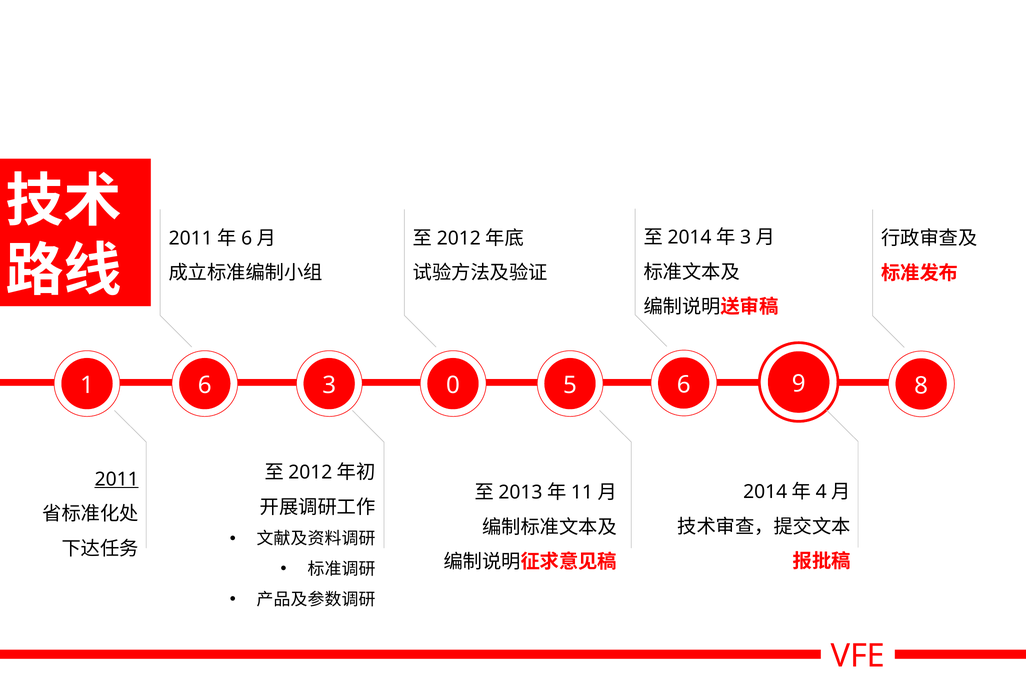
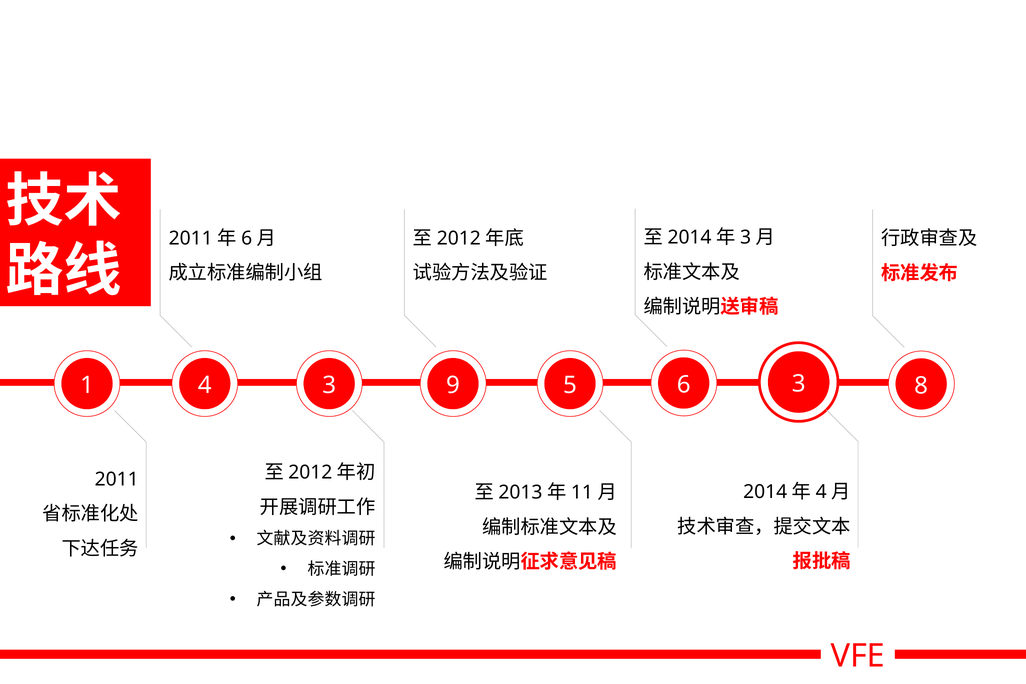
6 9: 9 -> 3
1 6: 6 -> 4
0: 0 -> 9
2011 underline: present -> none
